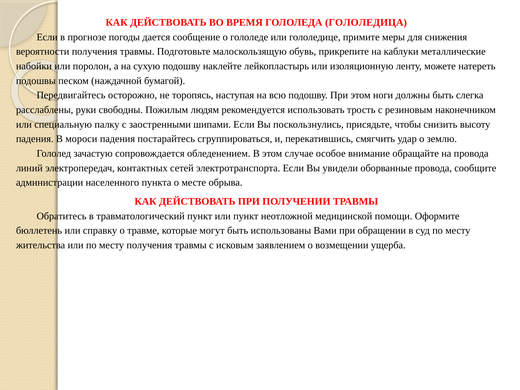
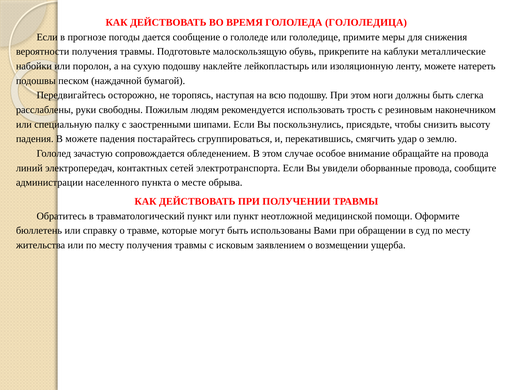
В мороси: мороси -> можете
